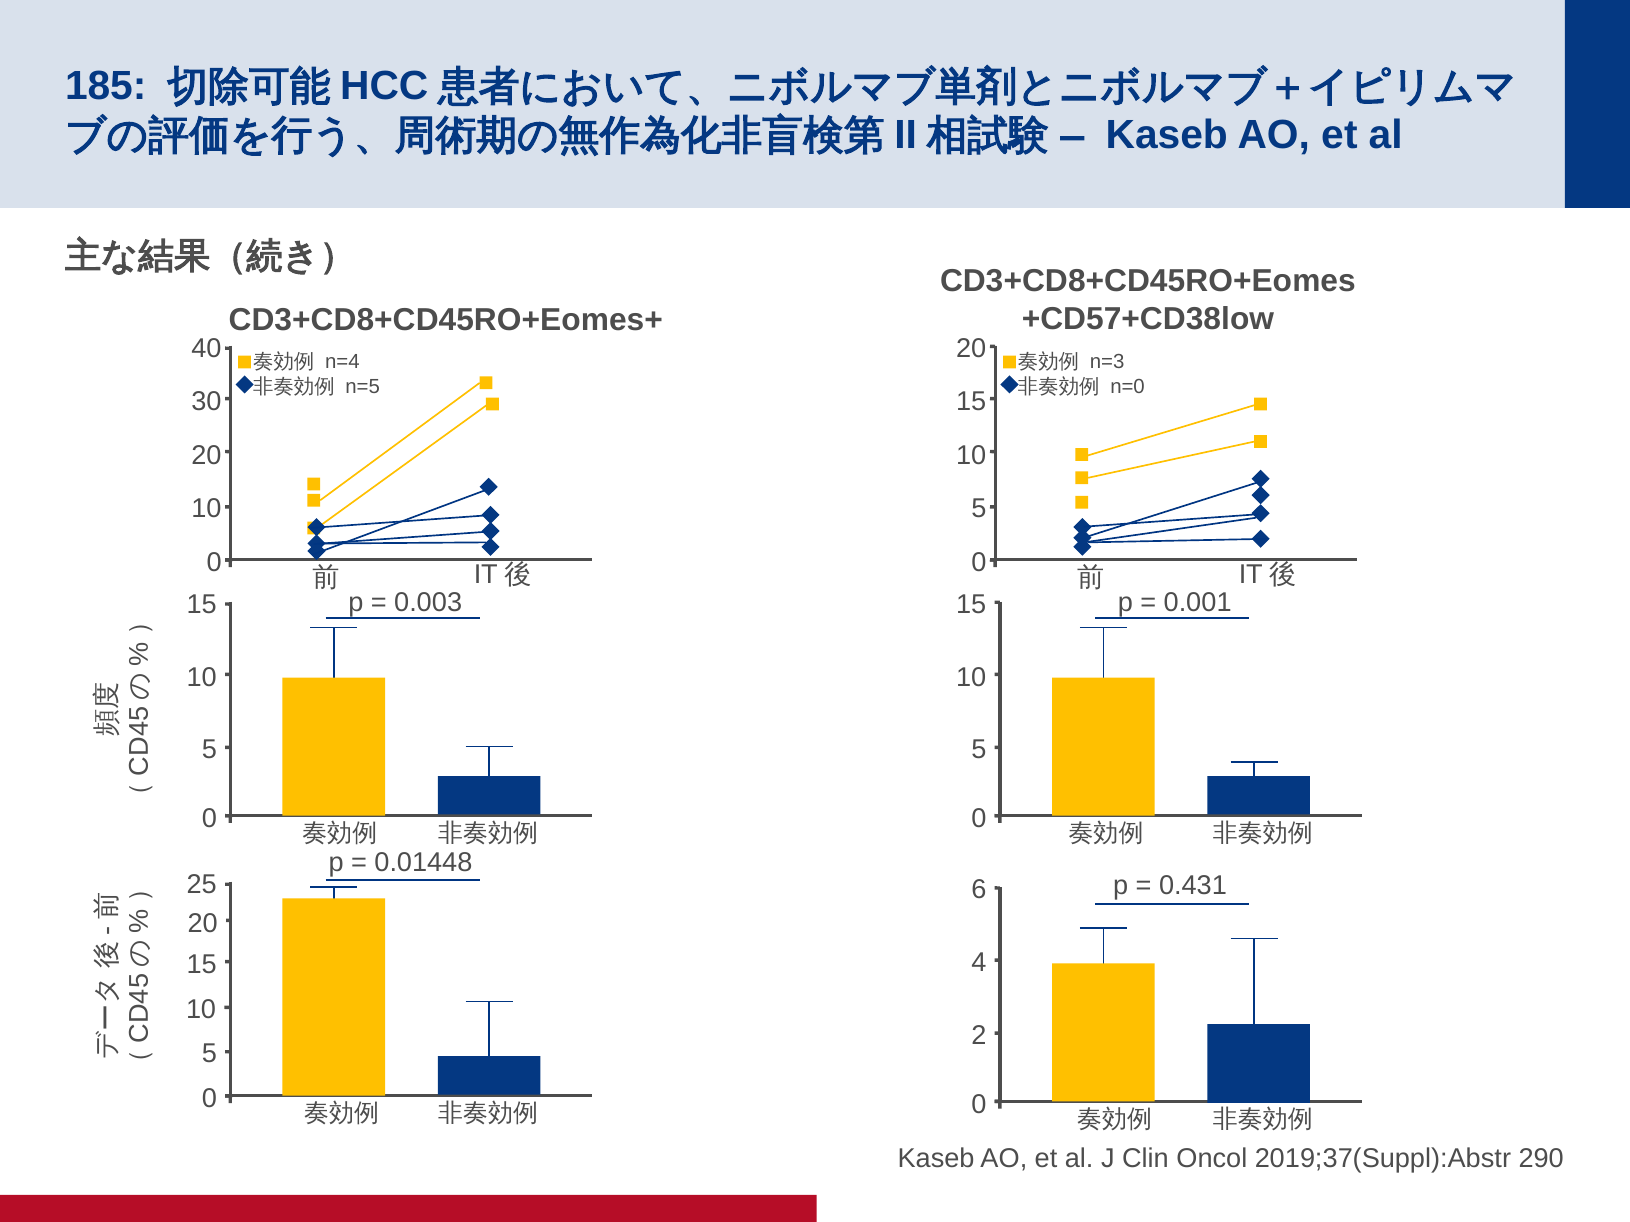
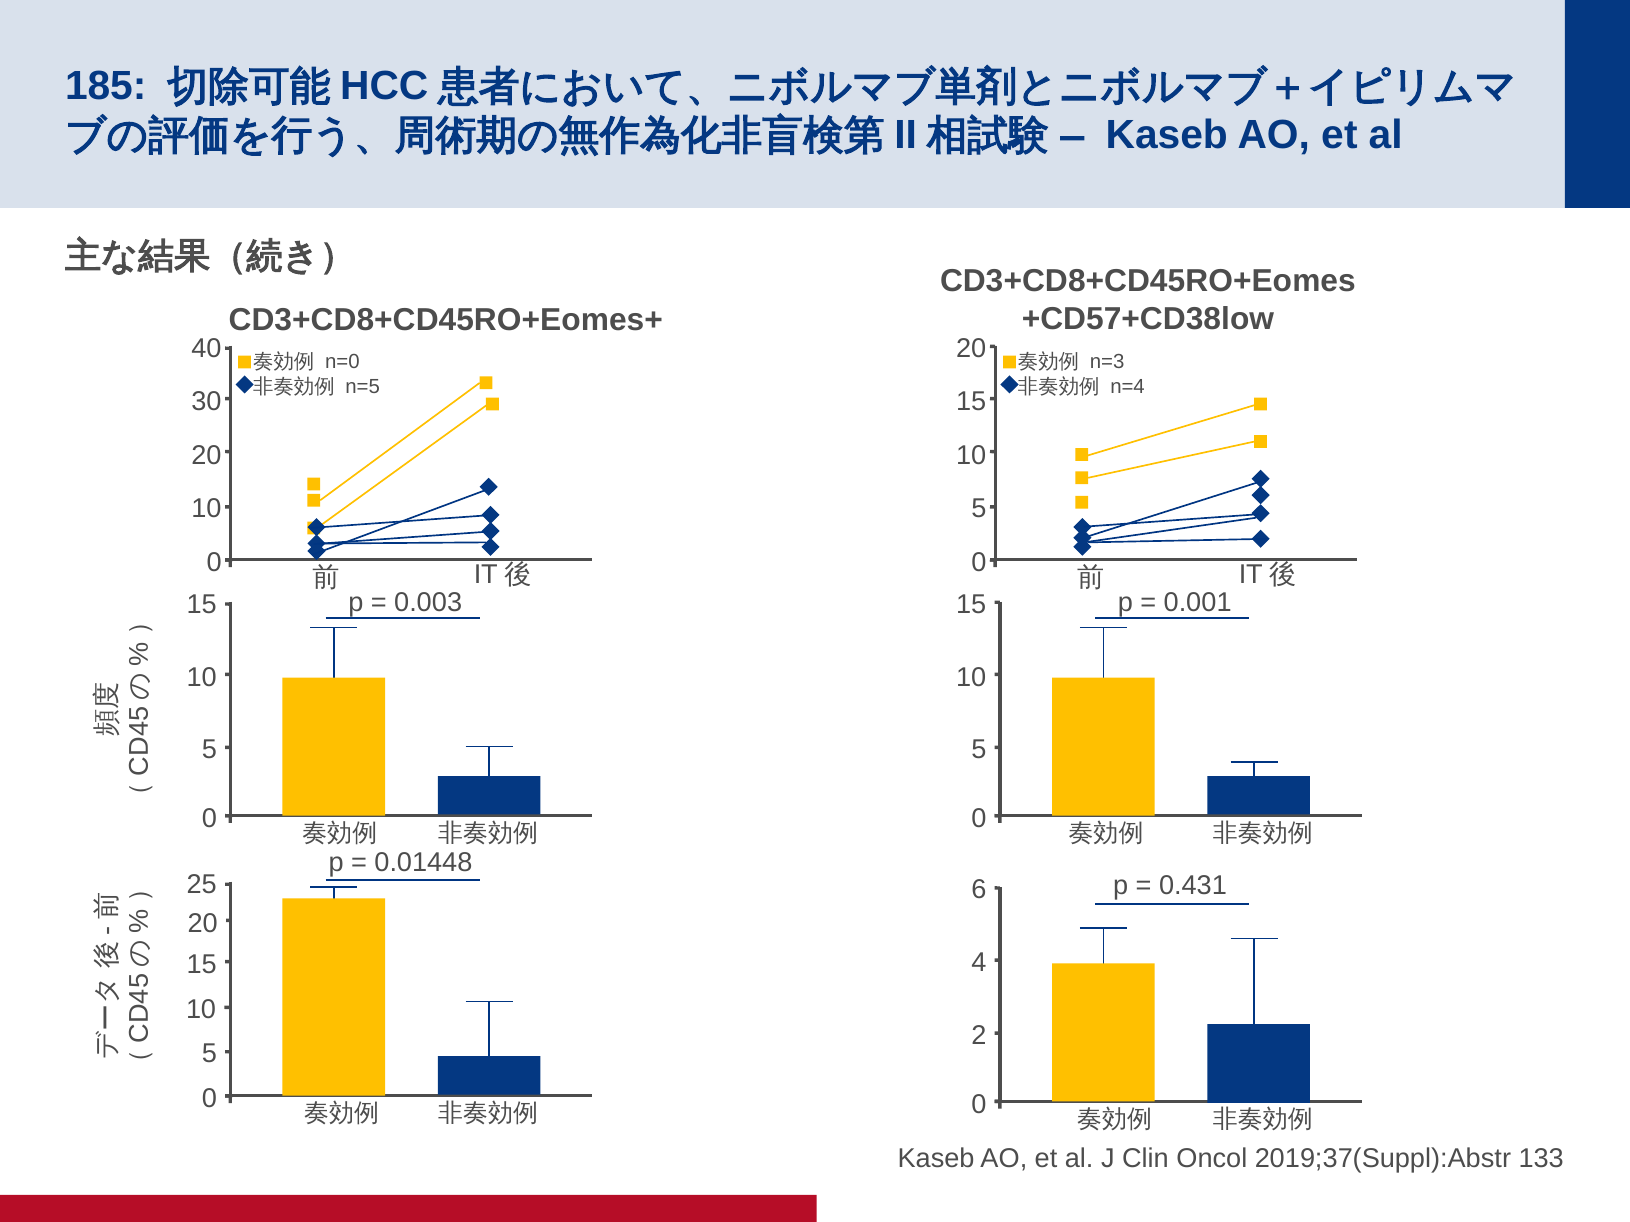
n=4: n=4 -> n=0
n=0: n=0 -> n=4
290: 290 -> 133
